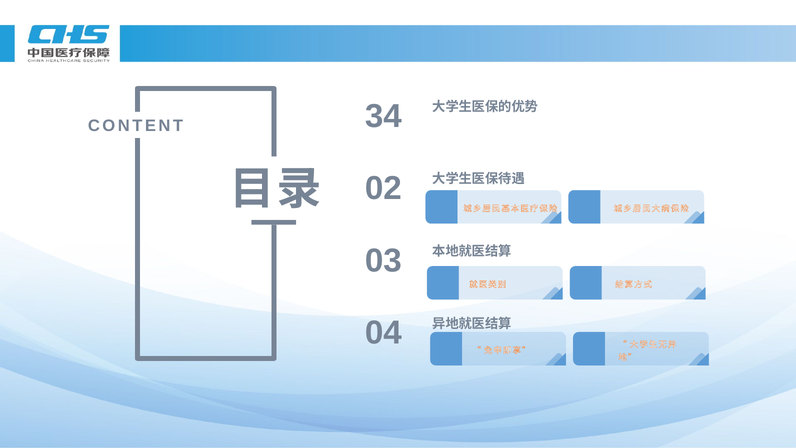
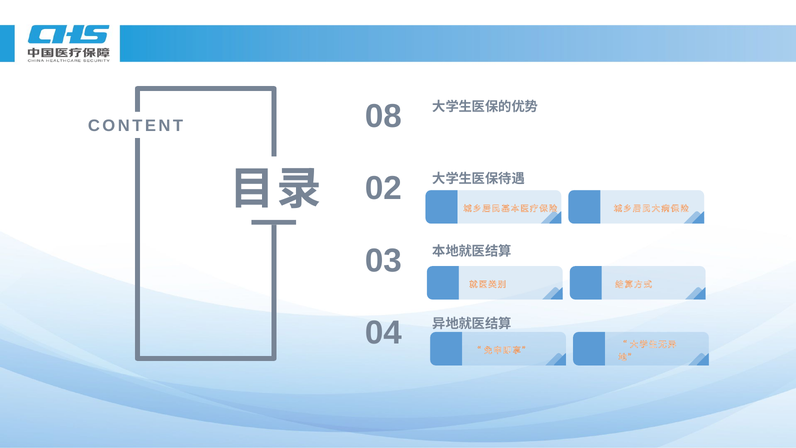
34: 34 -> 08
